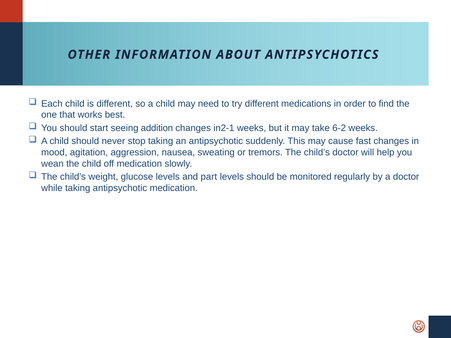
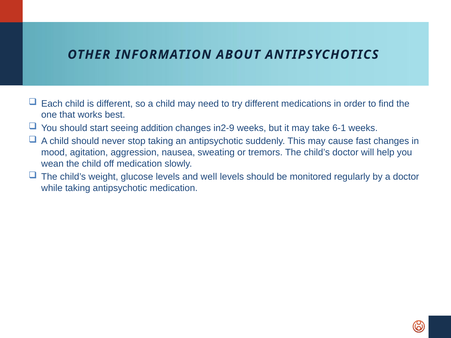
in2-1: in2-1 -> in2-9
6-2: 6-2 -> 6-1
part: part -> well
